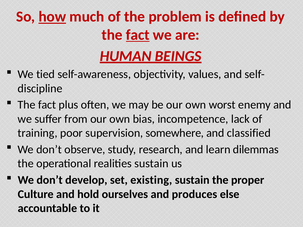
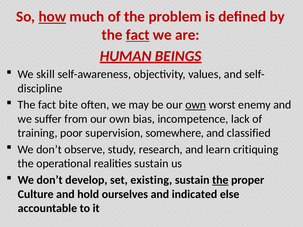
tied: tied -> skill
plus: plus -> bite
own at (196, 105) underline: none -> present
dilemmas: dilemmas -> critiquing
the at (220, 180) underline: none -> present
produces: produces -> indicated
